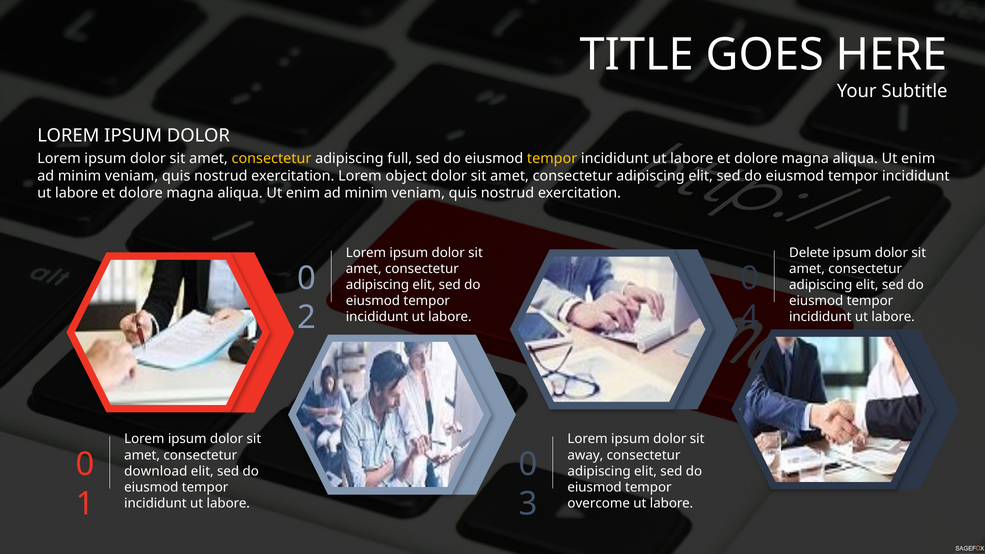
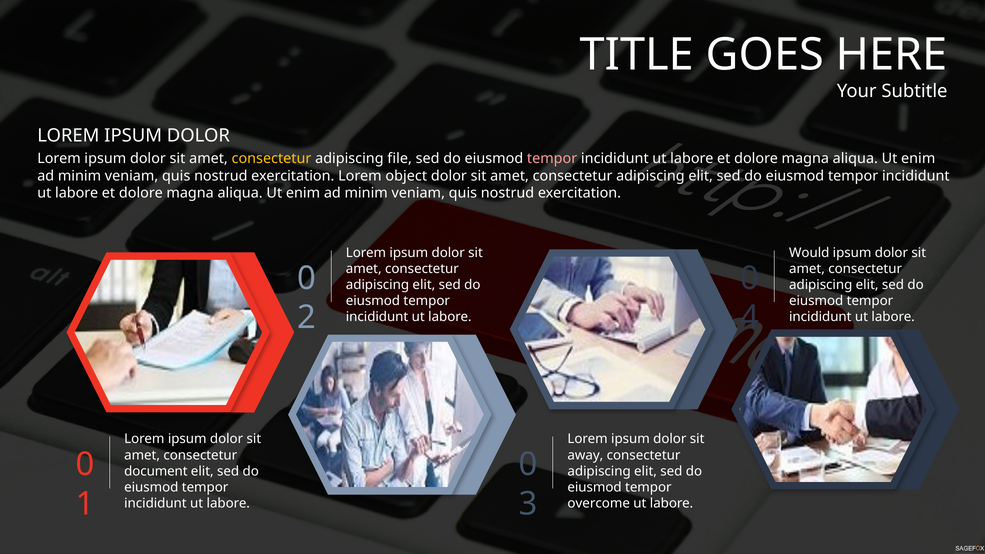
full: full -> file
tempor at (552, 159) colour: yellow -> pink
Delete: Delete -> Would
download: download -> document
